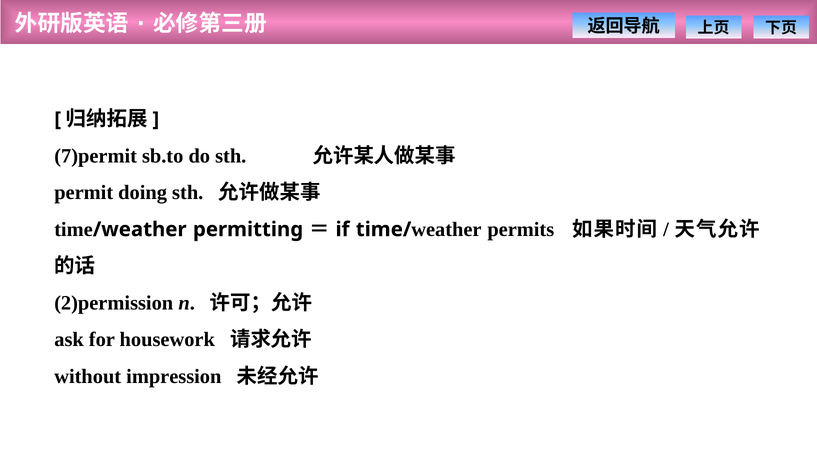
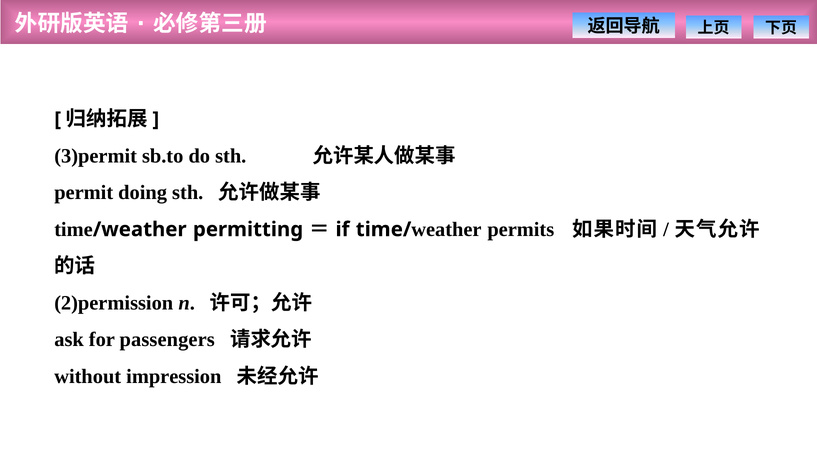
7)permit: 7)permit -> 3)permit
housework: housework -> passengers
